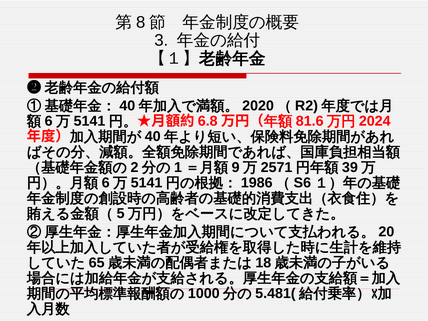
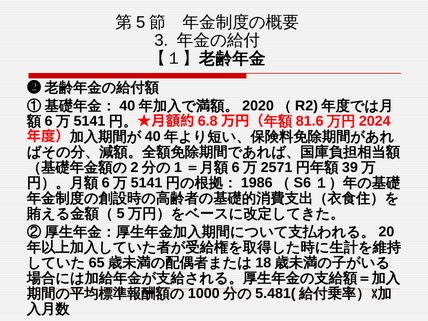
8 at (141, 22): 8 -> 5
9 at (236, 167): 9 -> 6
